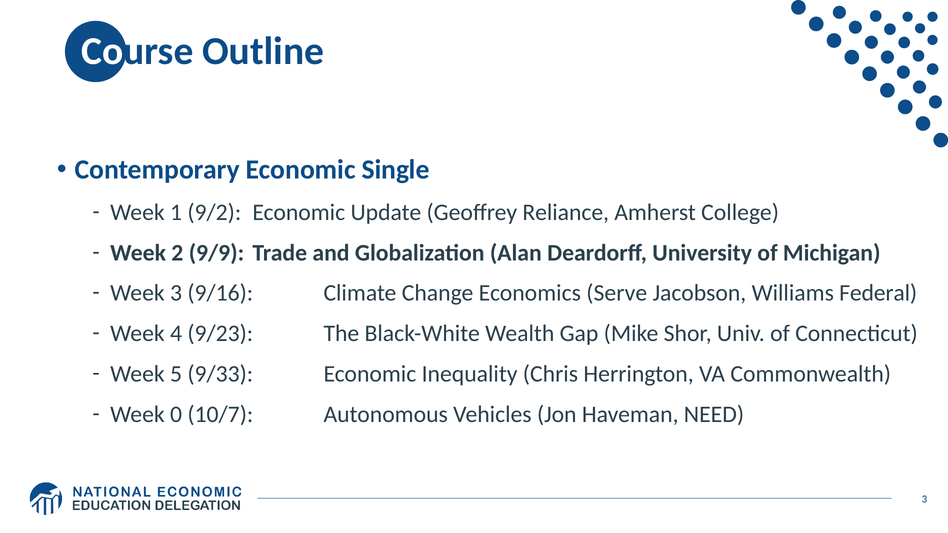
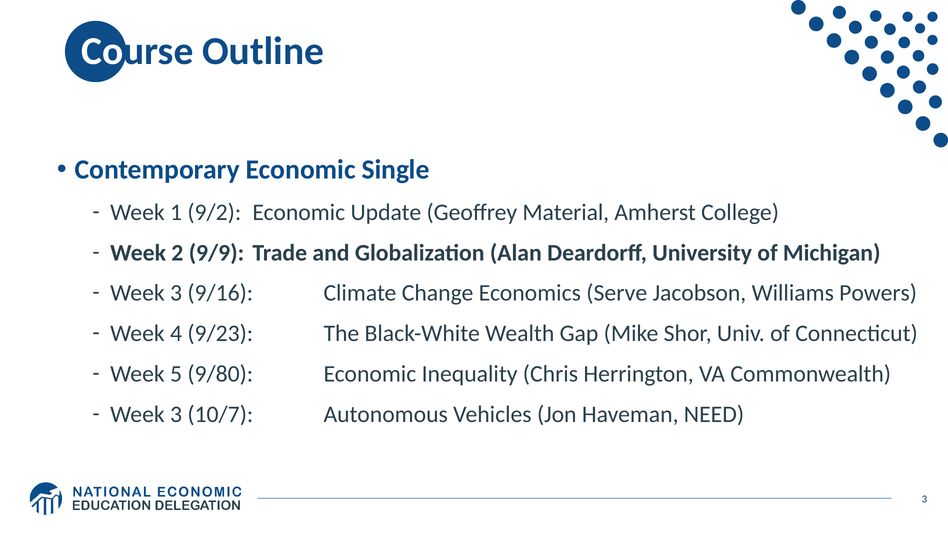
Reliance: Reliance -> Material
Federal: Federal -> Powers
9/33: 9/33 -> 9/80
0 at (176, 414): 0 -> 3
